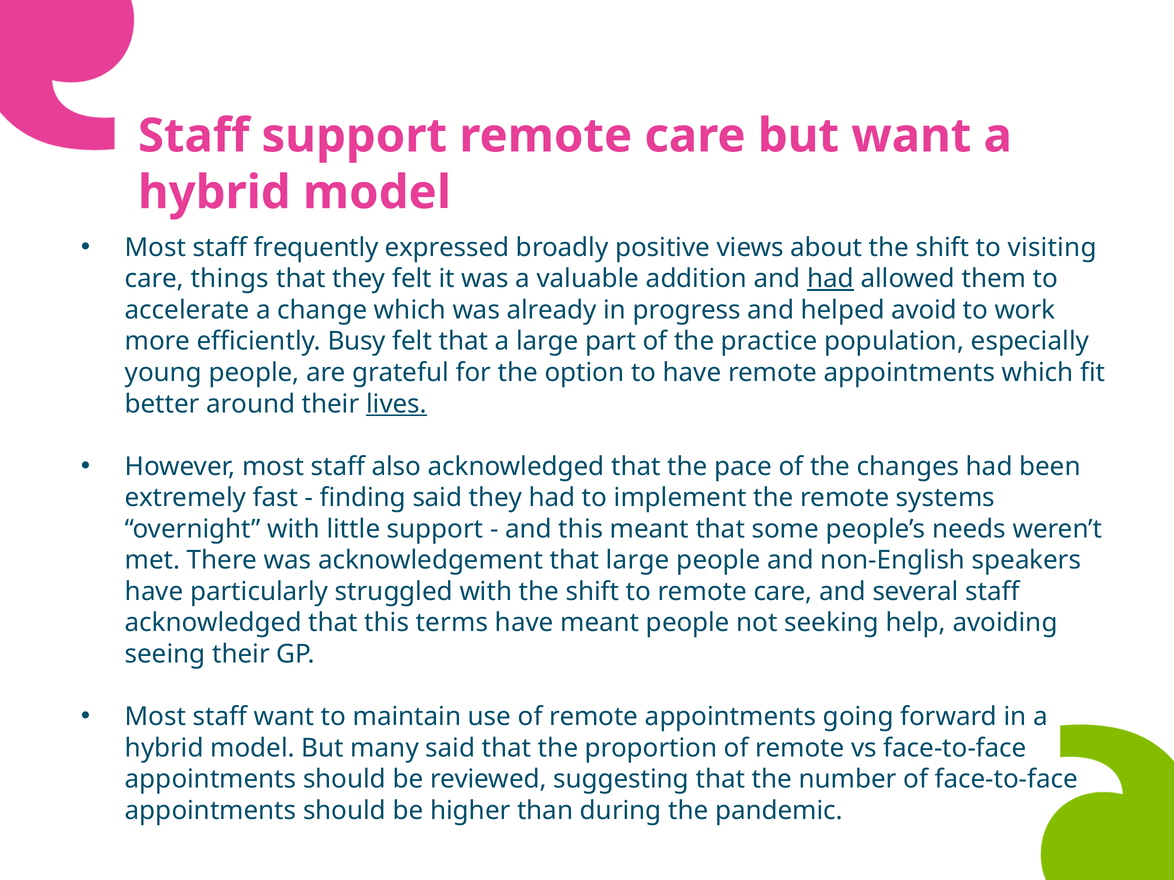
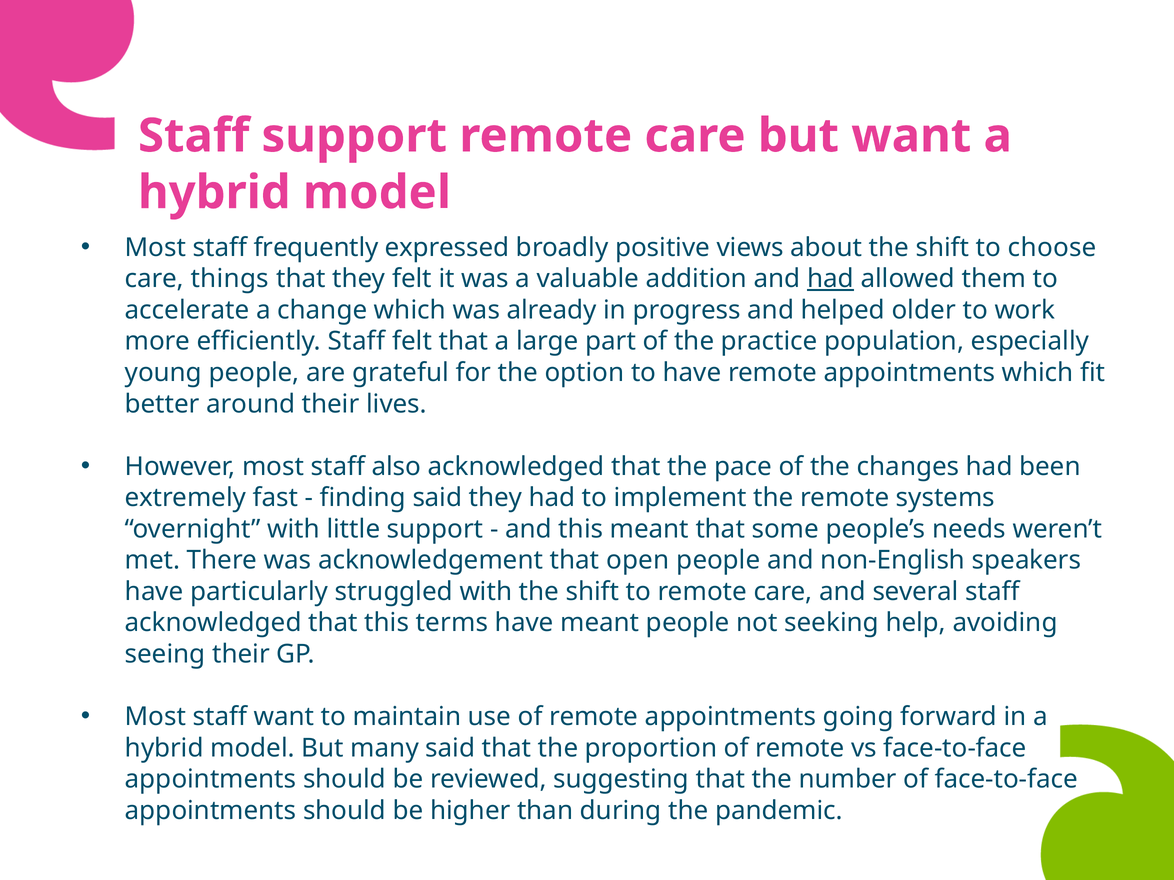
visiting: visiting -> choose
avoid: avoid -> older
efficiently Busy: Busy -> Staff
lives underline: present -> none
that large: large -> open
